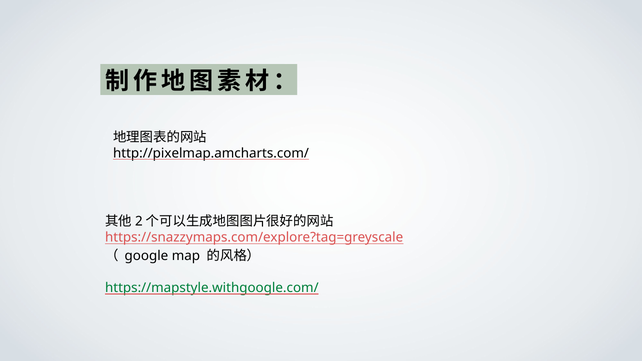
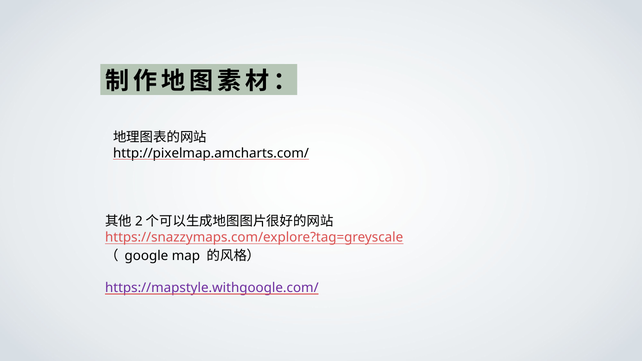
https://mapstyle.withgoogle.com/ colour: green -> purple
